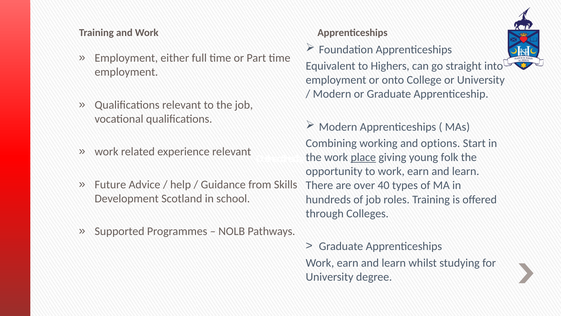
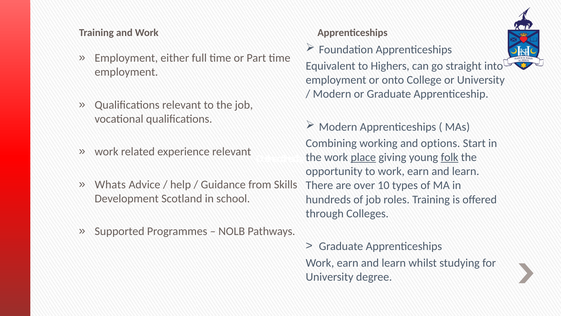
folk underline: none -> present
Future: Future -> Whats
40: 40 -> 10
